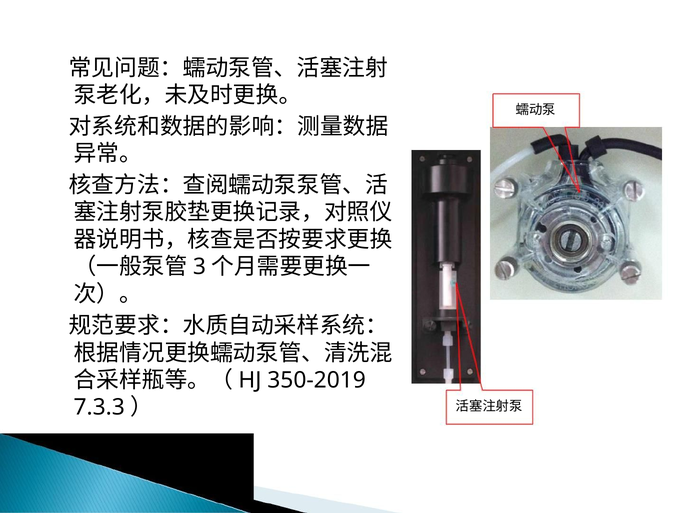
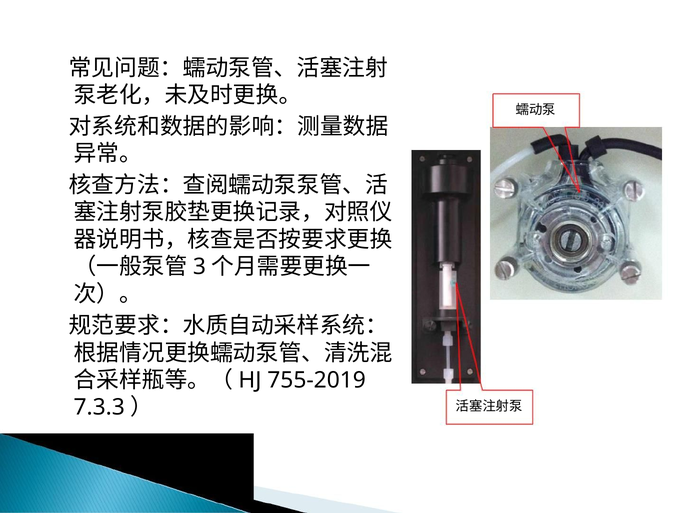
350-2019: 350-2019 -> 755-2019
